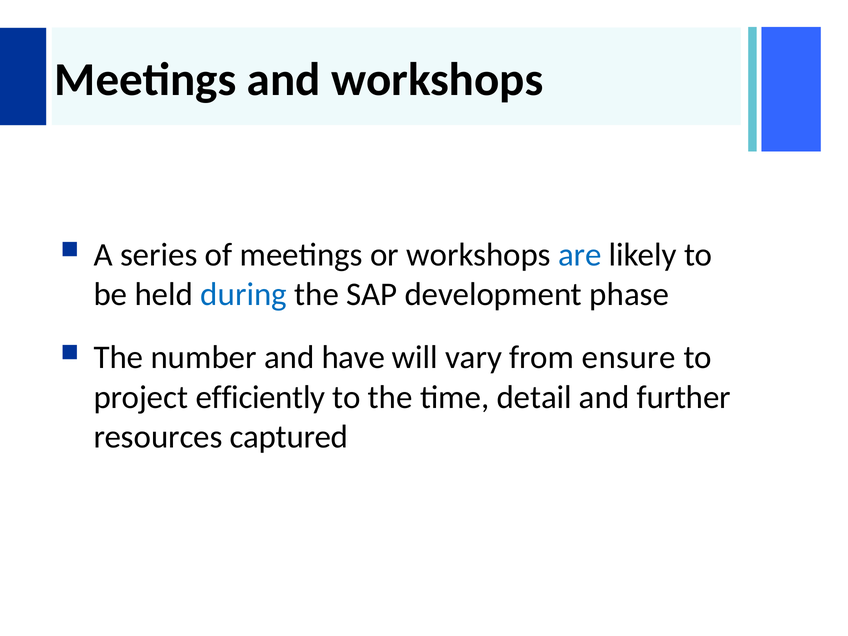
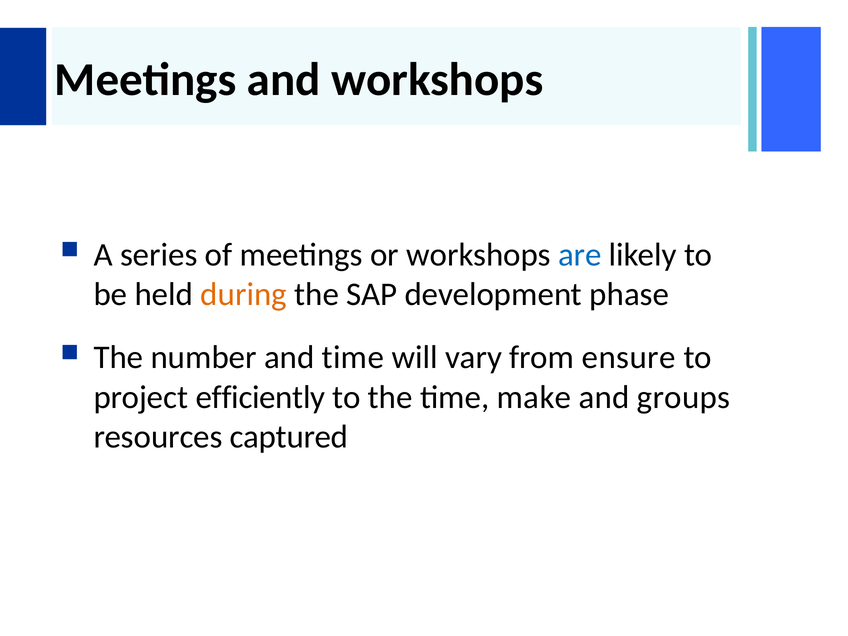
during colour: blue -> orange
and have: have -> time
detail: detail -> make
further: further -> groups
